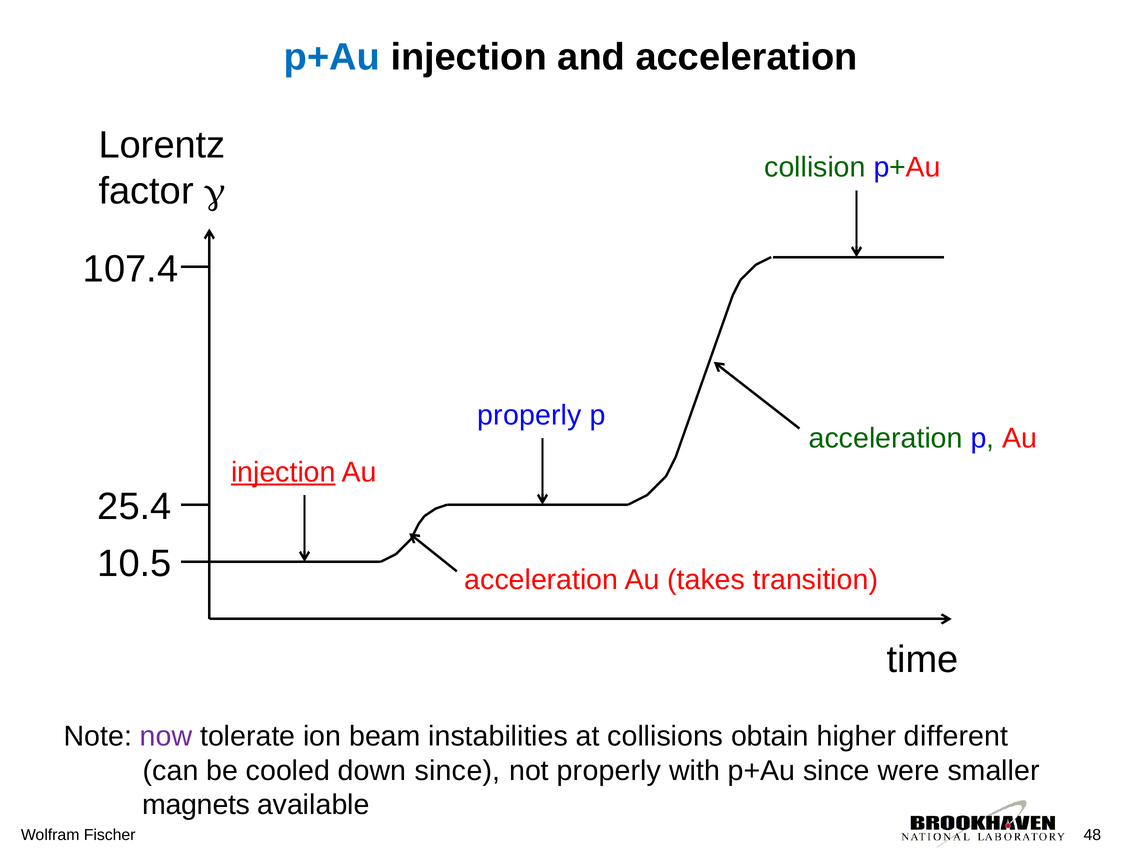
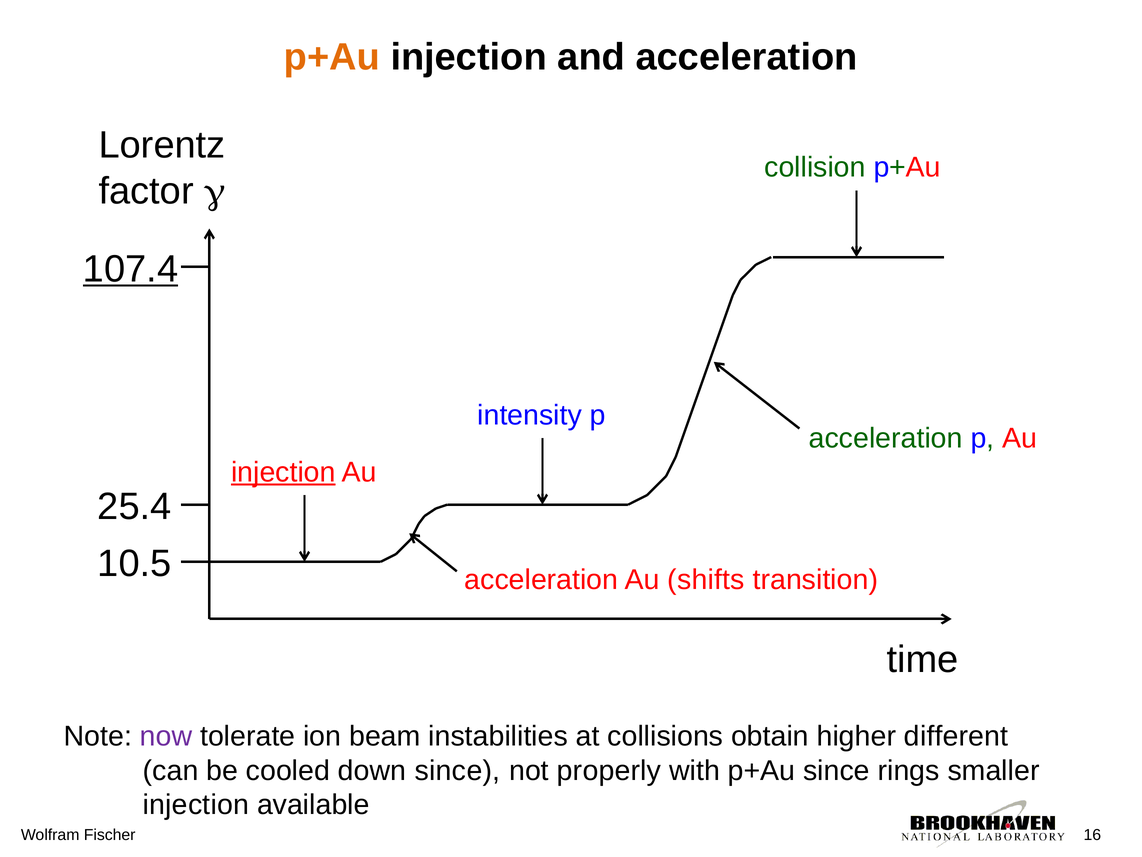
p+Au at (332, 57) colour: blue -> orange
107.4 underline: none -> present
properly at (530, 415): properly -> intensity
takes: takes -> shifts
were: were -> rings
magnets at (196, 805): magnets -> injection
48: 48 -> 16
